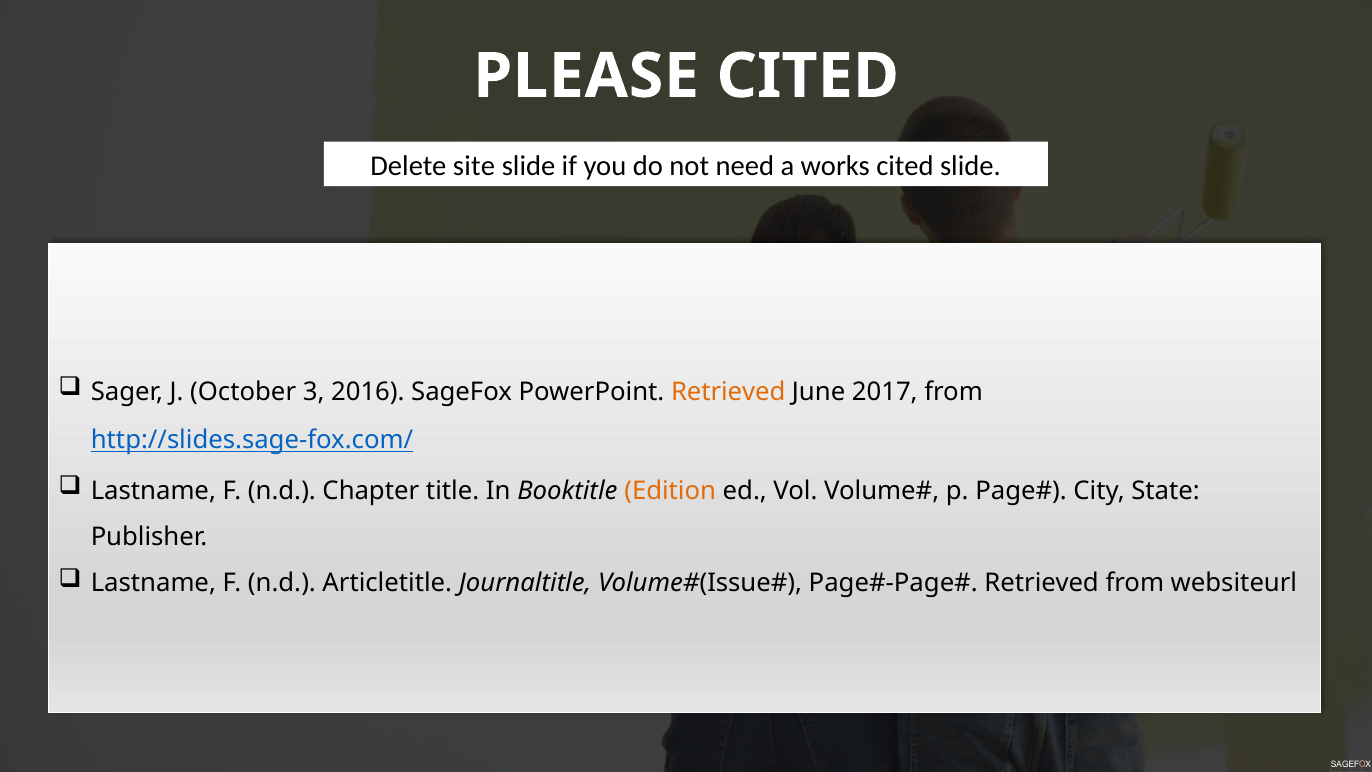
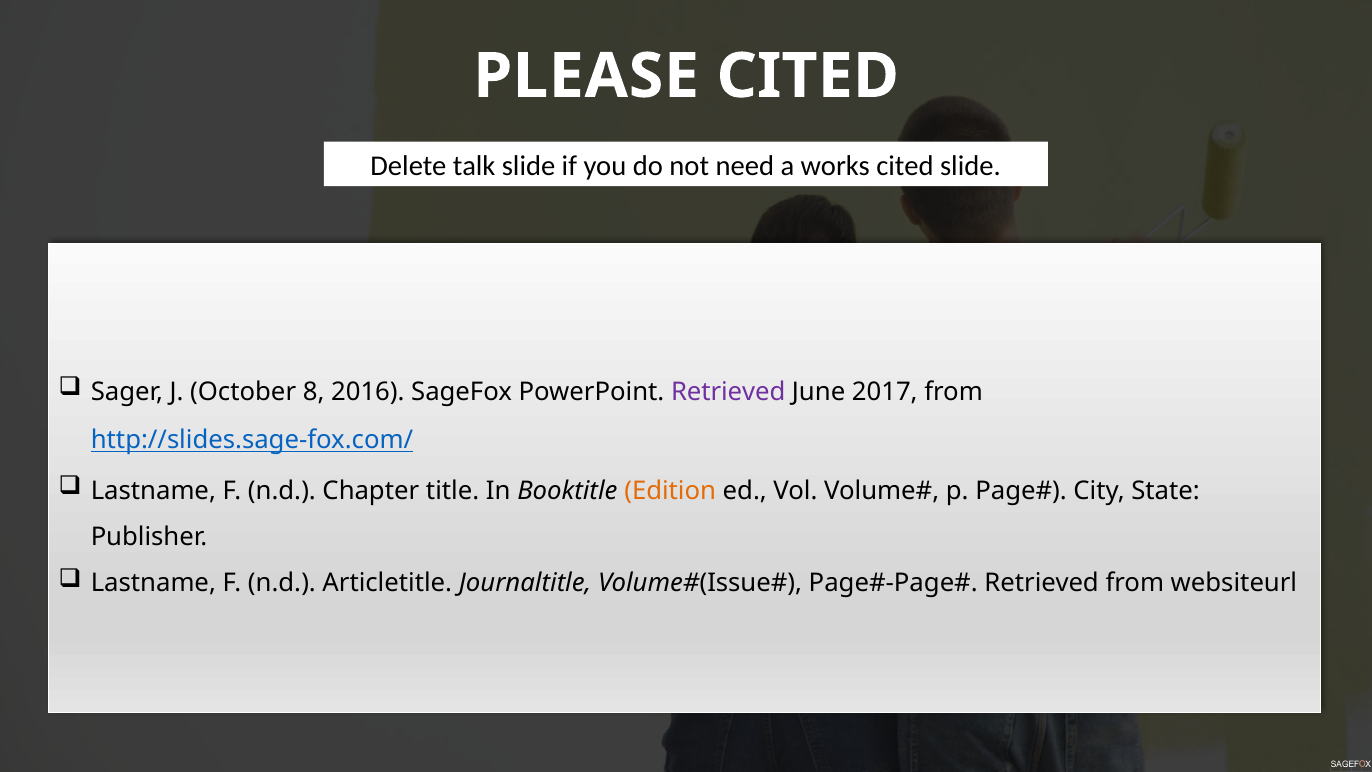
site: site -> talk
3: 3 -> 8
Retrieved at (728, 392) colour: orange -> purple
